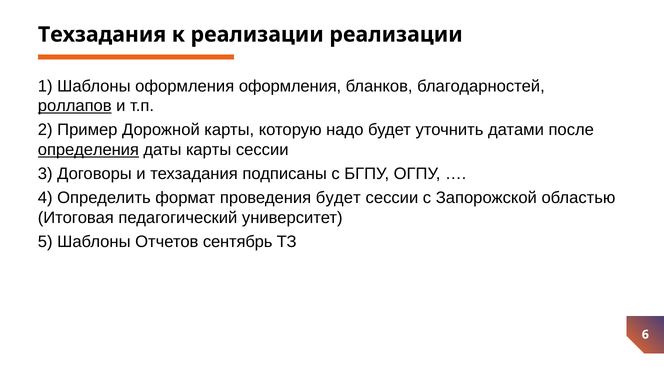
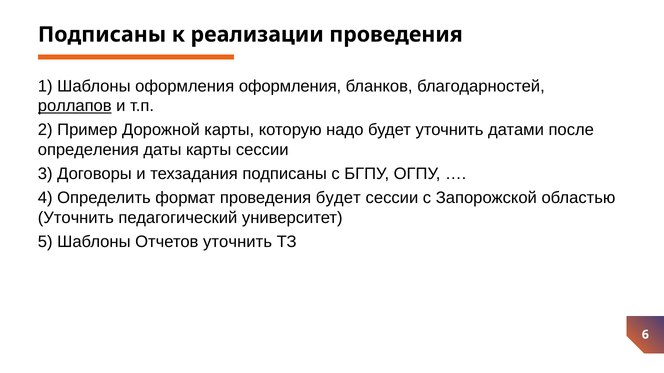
Техзадания at (102, 35): Техзадания -> Подписаны
реализации реализации: реализации -> проведения
определения underline: present -> none
Итоговая at (76, 218): Итоговая -> Уточнить
Отчетов сентябрь: сентябрь -> уточнить
